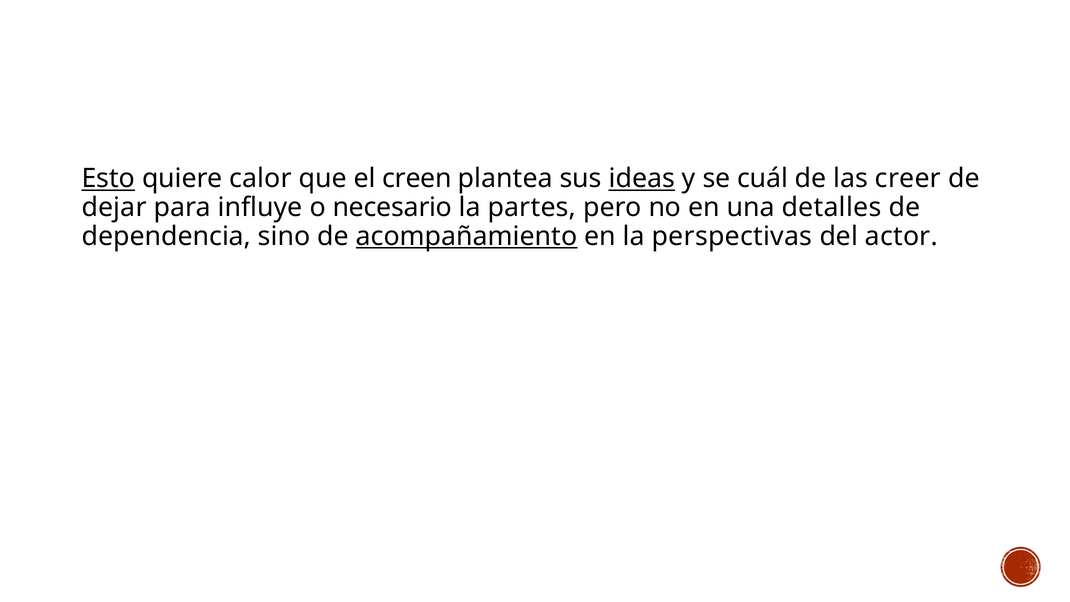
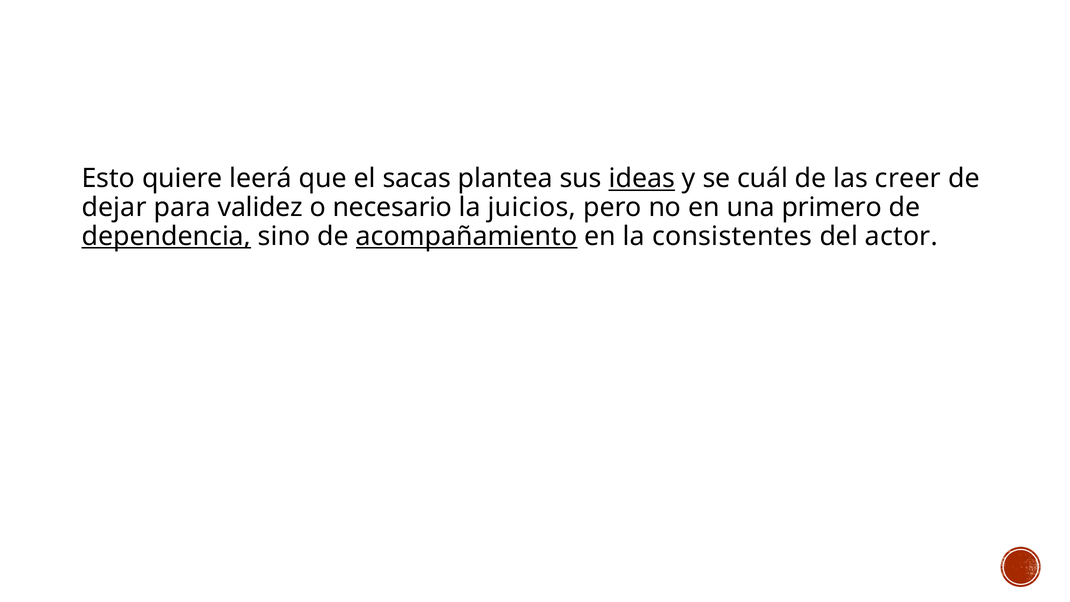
Esto underline: present -> none
calor: calor -> leerá
creen: creen -> sacas
influye: influye -> validez
partes: partes -> juicios
detalles: detalles -> primero
dependencia underline: none -> present
perspectivas: perspectivas -> consistentes
